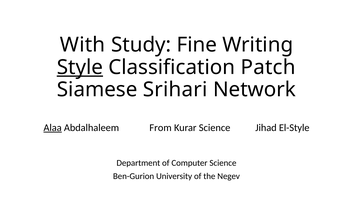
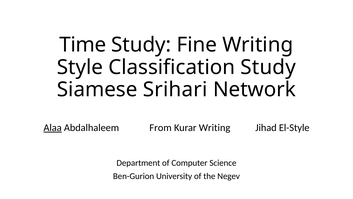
With: With -> Time
Style underline: present -> none
Classification Patch: Patch -> Study
Kurar Science: Science -> Writing
